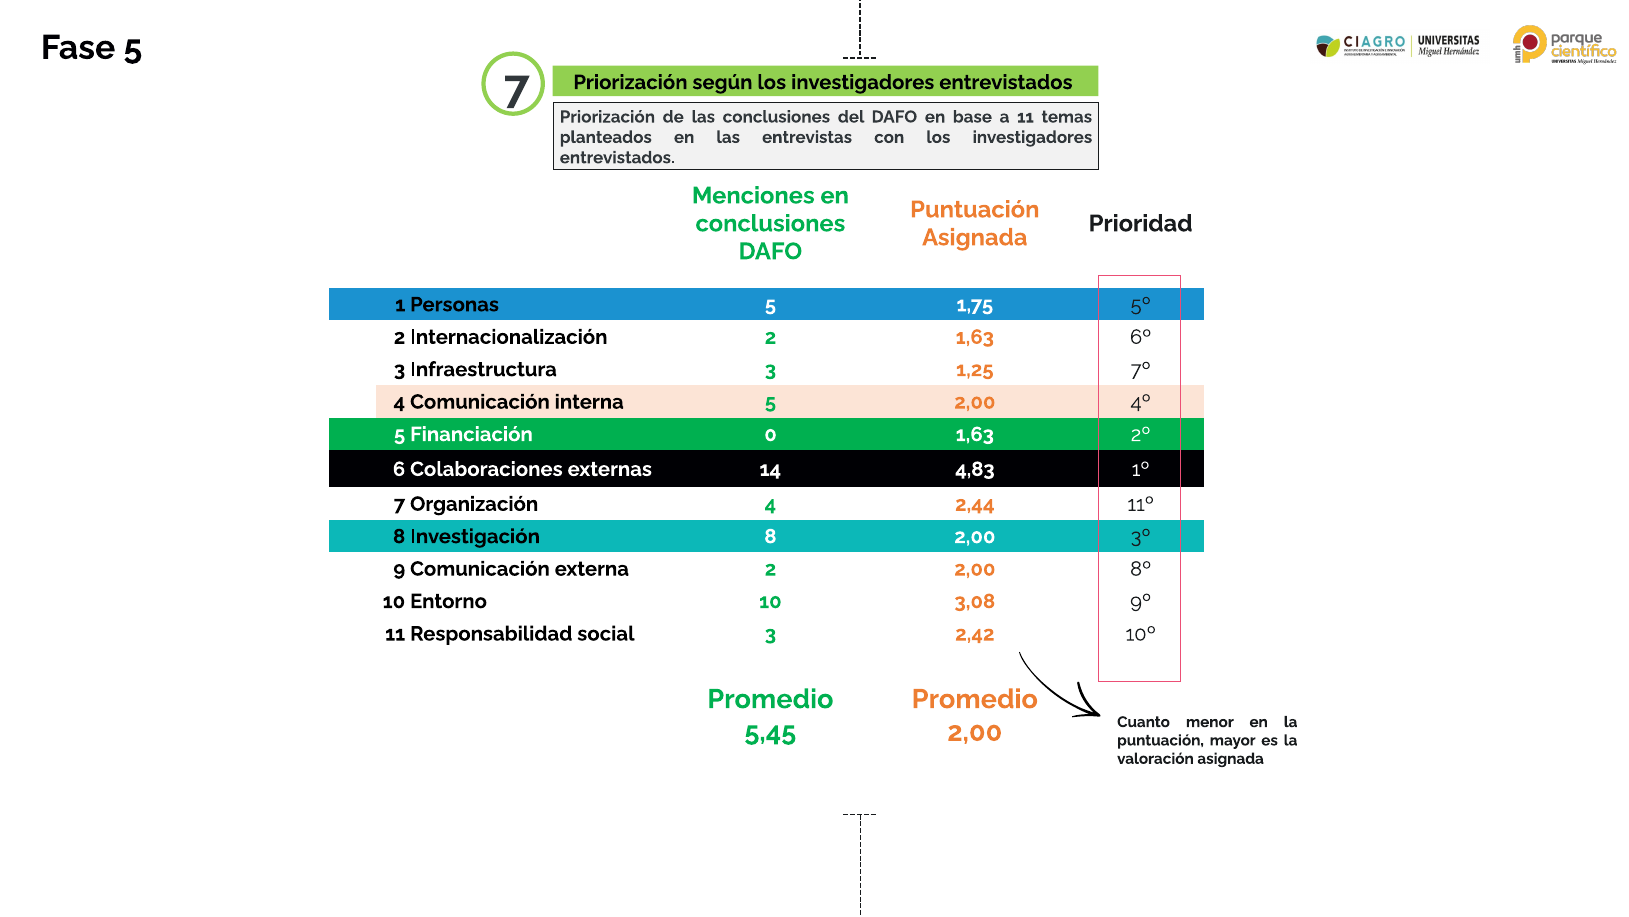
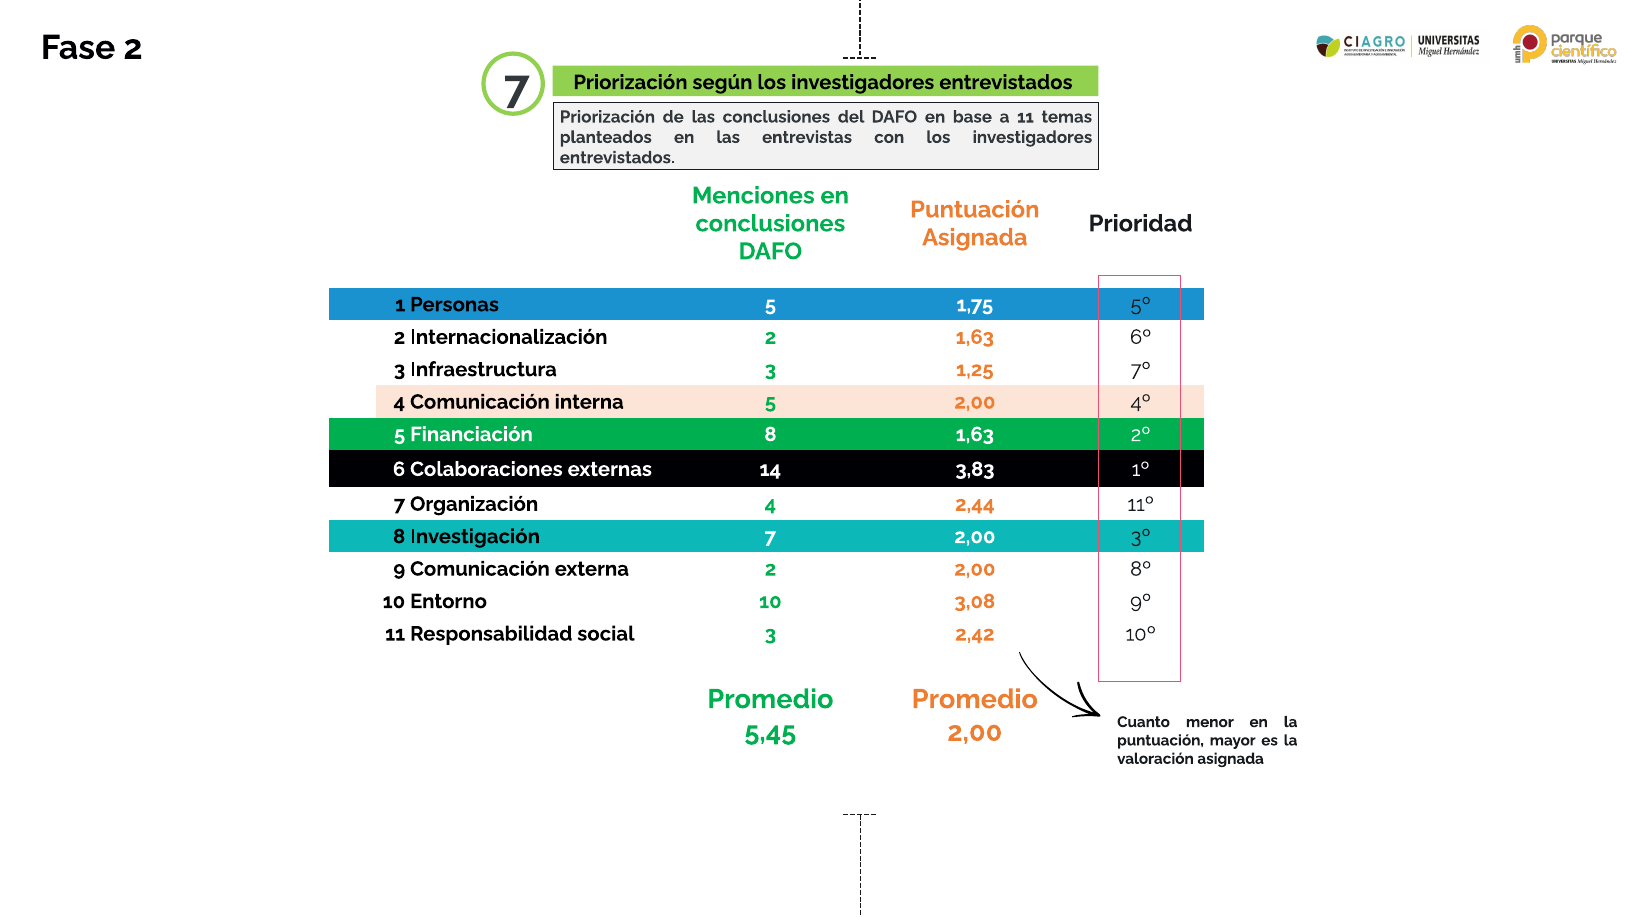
Fase 5: 5 -> 2
Financiación 0: 0 -> 8
4,83: 4,83 -> 3,83
Investigación 8: 8 -> 7
